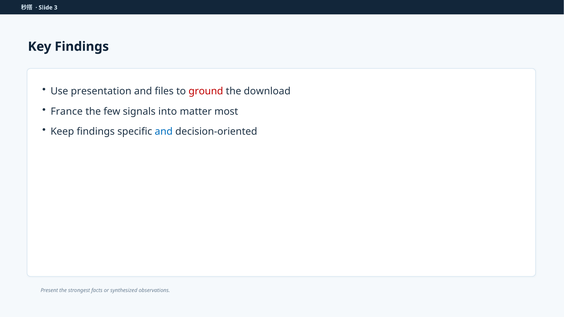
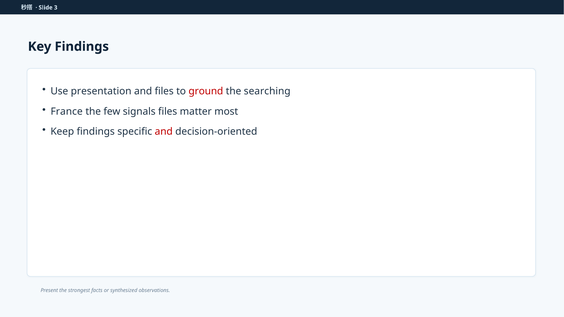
download: download -> searching
signals into: into -> files
and at (164, 132) colour: blue -> red
